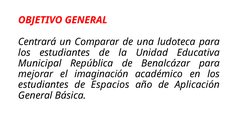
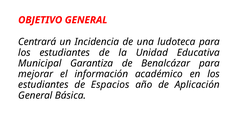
Comparar: Comparar -> Incidencia
República: República -> Garantiza
imaginación: imaginación -> información
